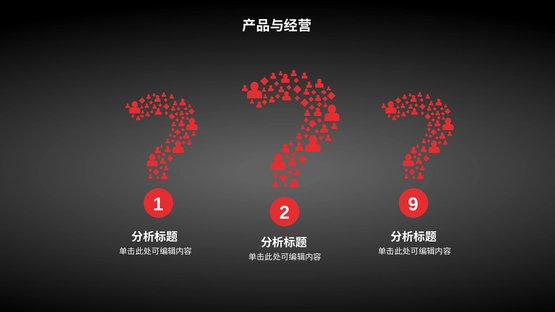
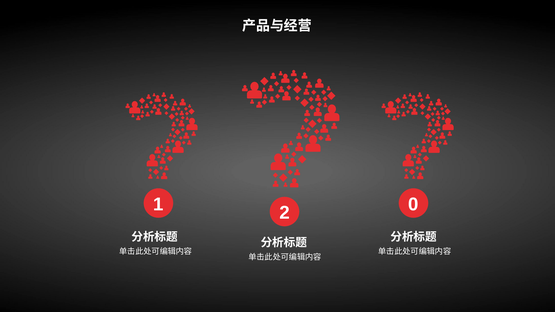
9: 9 -> 0
